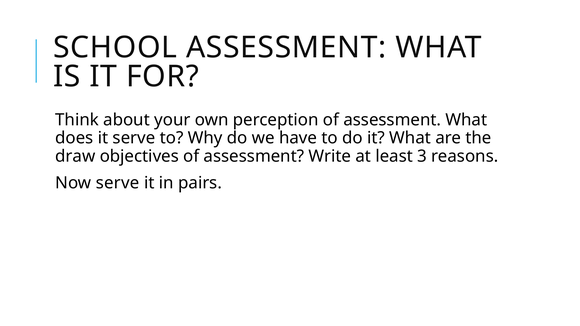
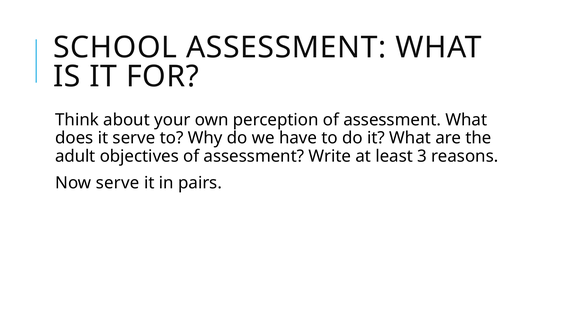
draw: draw -> adult
